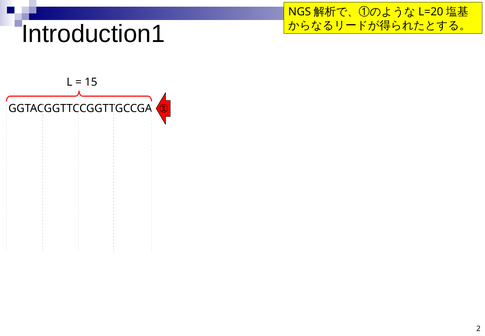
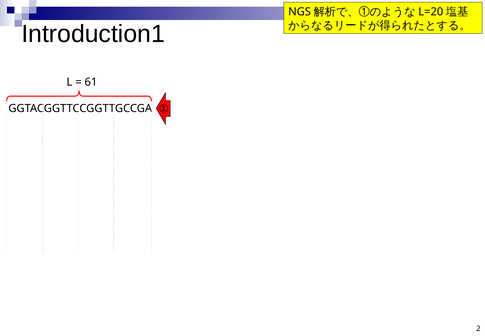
15: 15 -> 61
